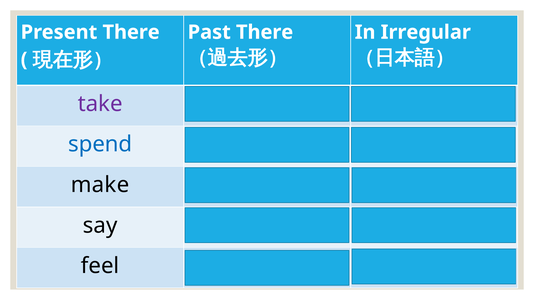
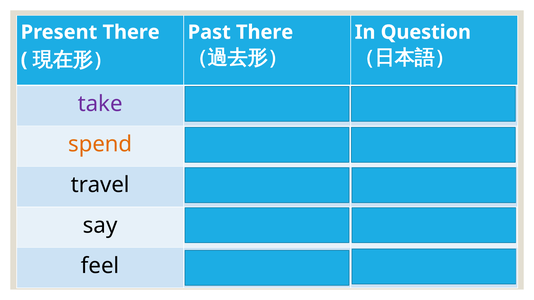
Irregular: Irregular -> Question
spend colour: blue -> orange
make: make -> travel
